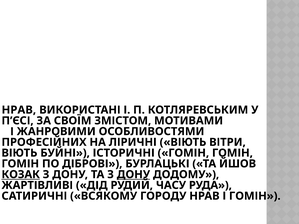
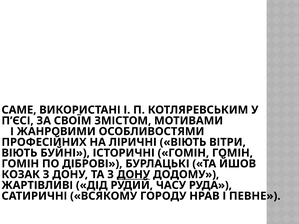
НРАВ at (19, 110): НРАВ -> САМЕ
КОЗАК underline: present -> none
І ГОМІН: ГОМІН -> ПЕВНЕ
